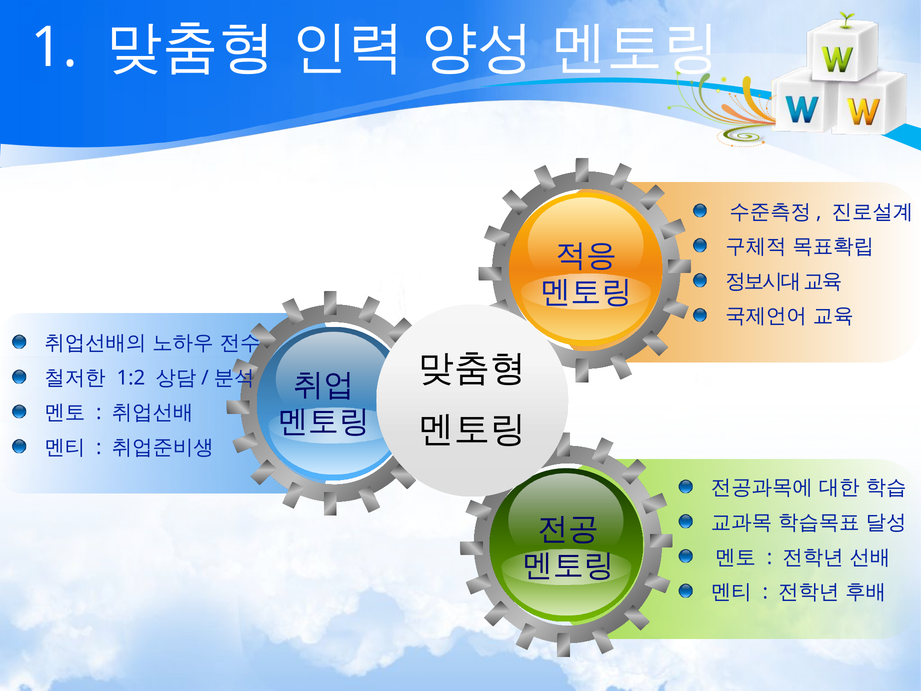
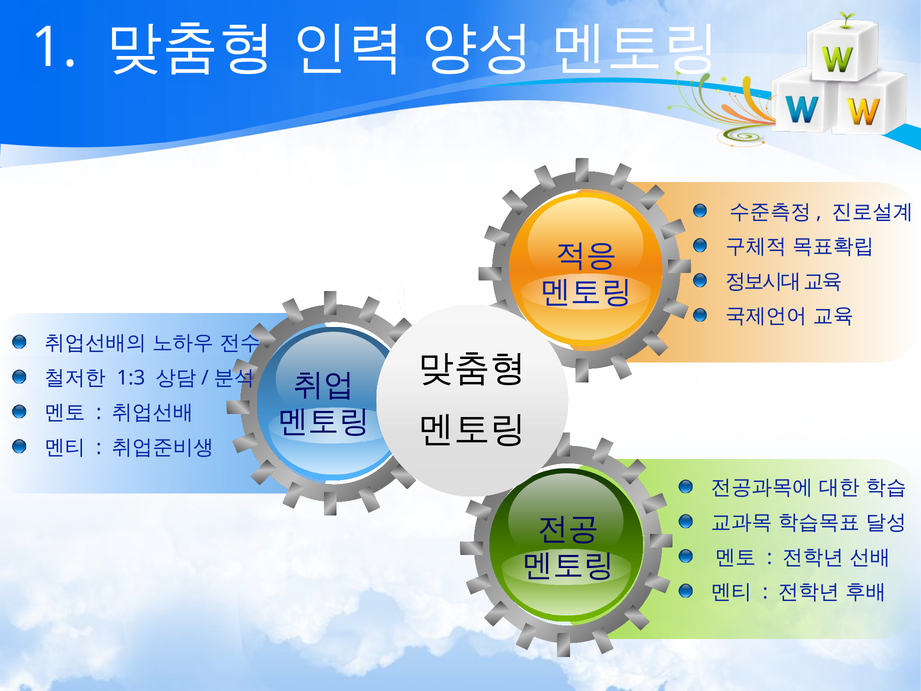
1:2: 1:2 -> 1:3
